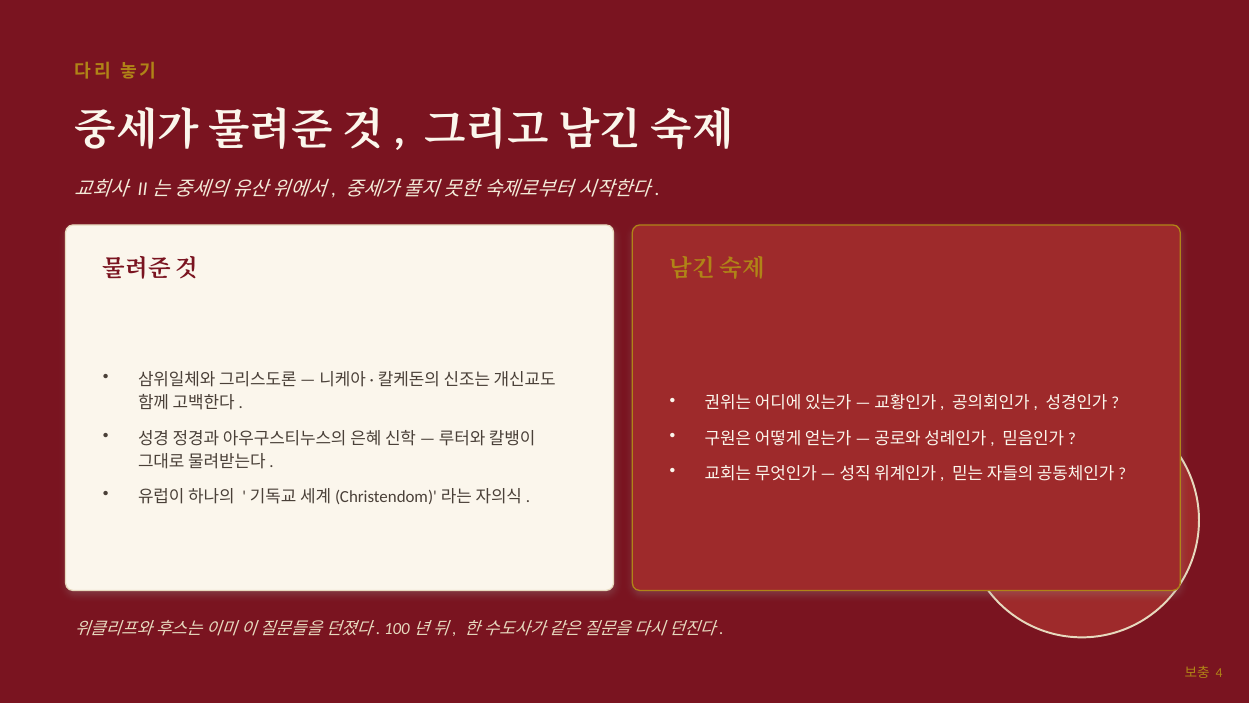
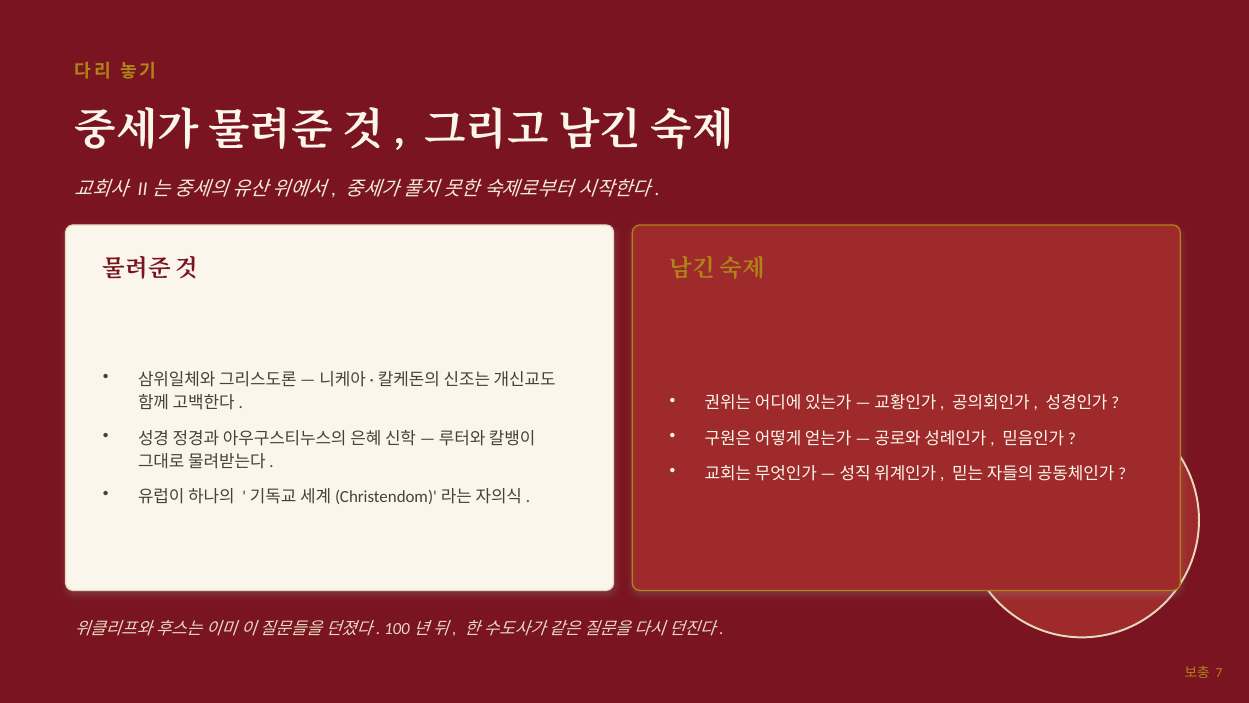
4: 4 -> 7
